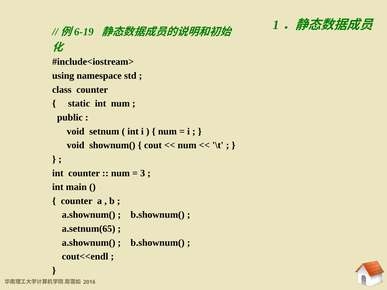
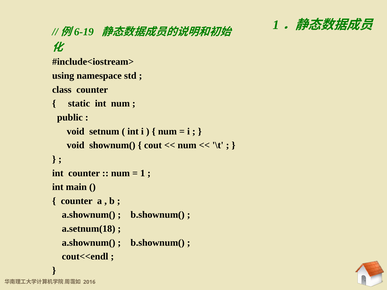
3: 3 -> 1
a.setnum(65: a.setnum(65 -> a.setnum(18
